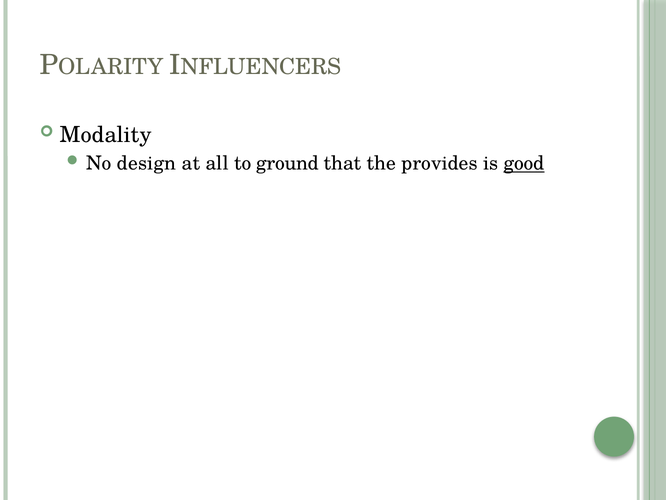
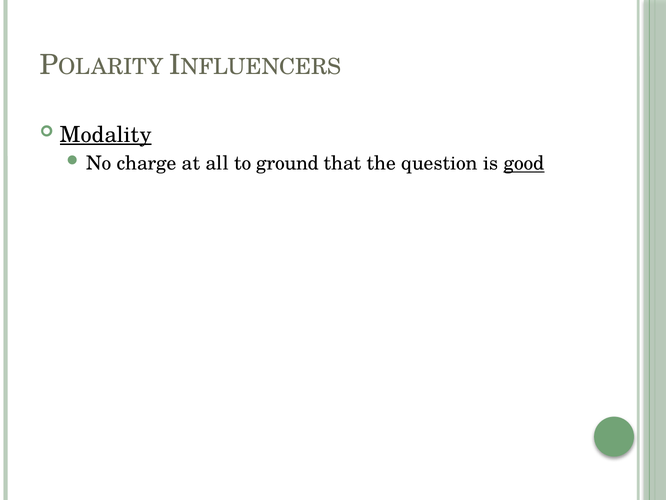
Modality underline: none -> present
design: design -> charge
provides: provides -> question
